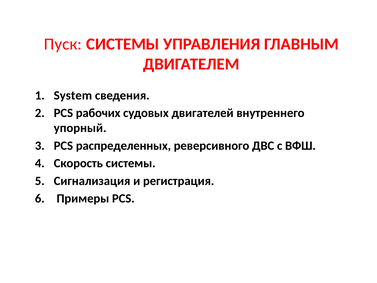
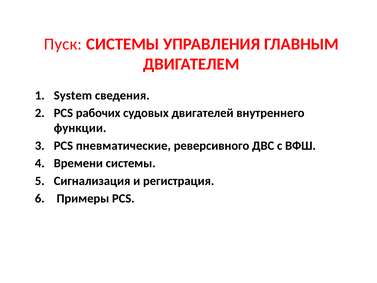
упорный: упорный -> функции
распределенных: распределенных -> пневматические
Скорость: Скорость -> Времени
